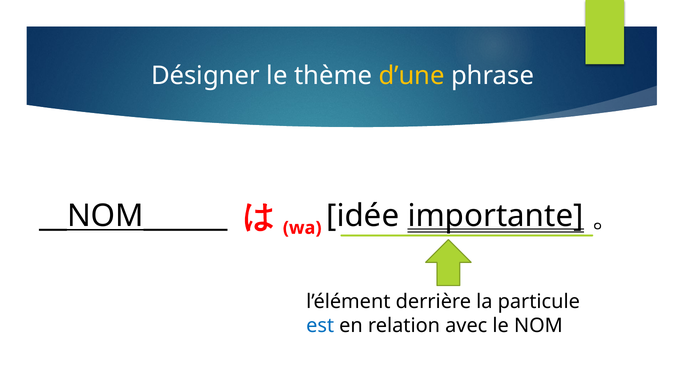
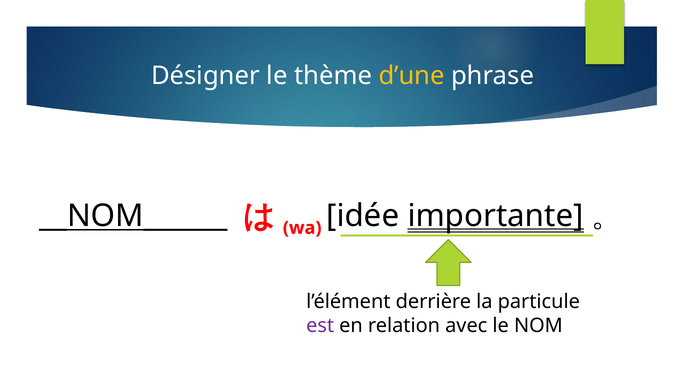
est colour: blue -> purple
